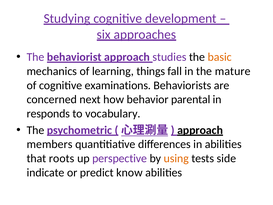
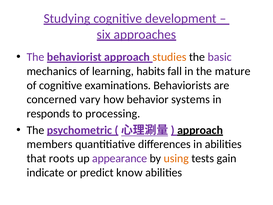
studies colour: purple -> orange
basic colour: orange -> purple
things: things -> habits
next: next -> vary
parental: parental -> systems
vocabulary: vocabulary -> processing
perspective: perspective -> appearance
side: side -> gain
